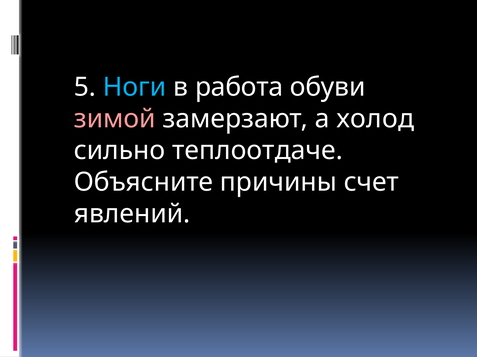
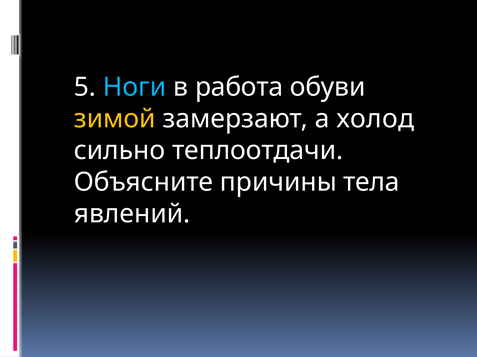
зимой colour: pink -> yellow
теплоотдаче: теплоотдаче -> теплоотдачи
счет: счет -> тела
